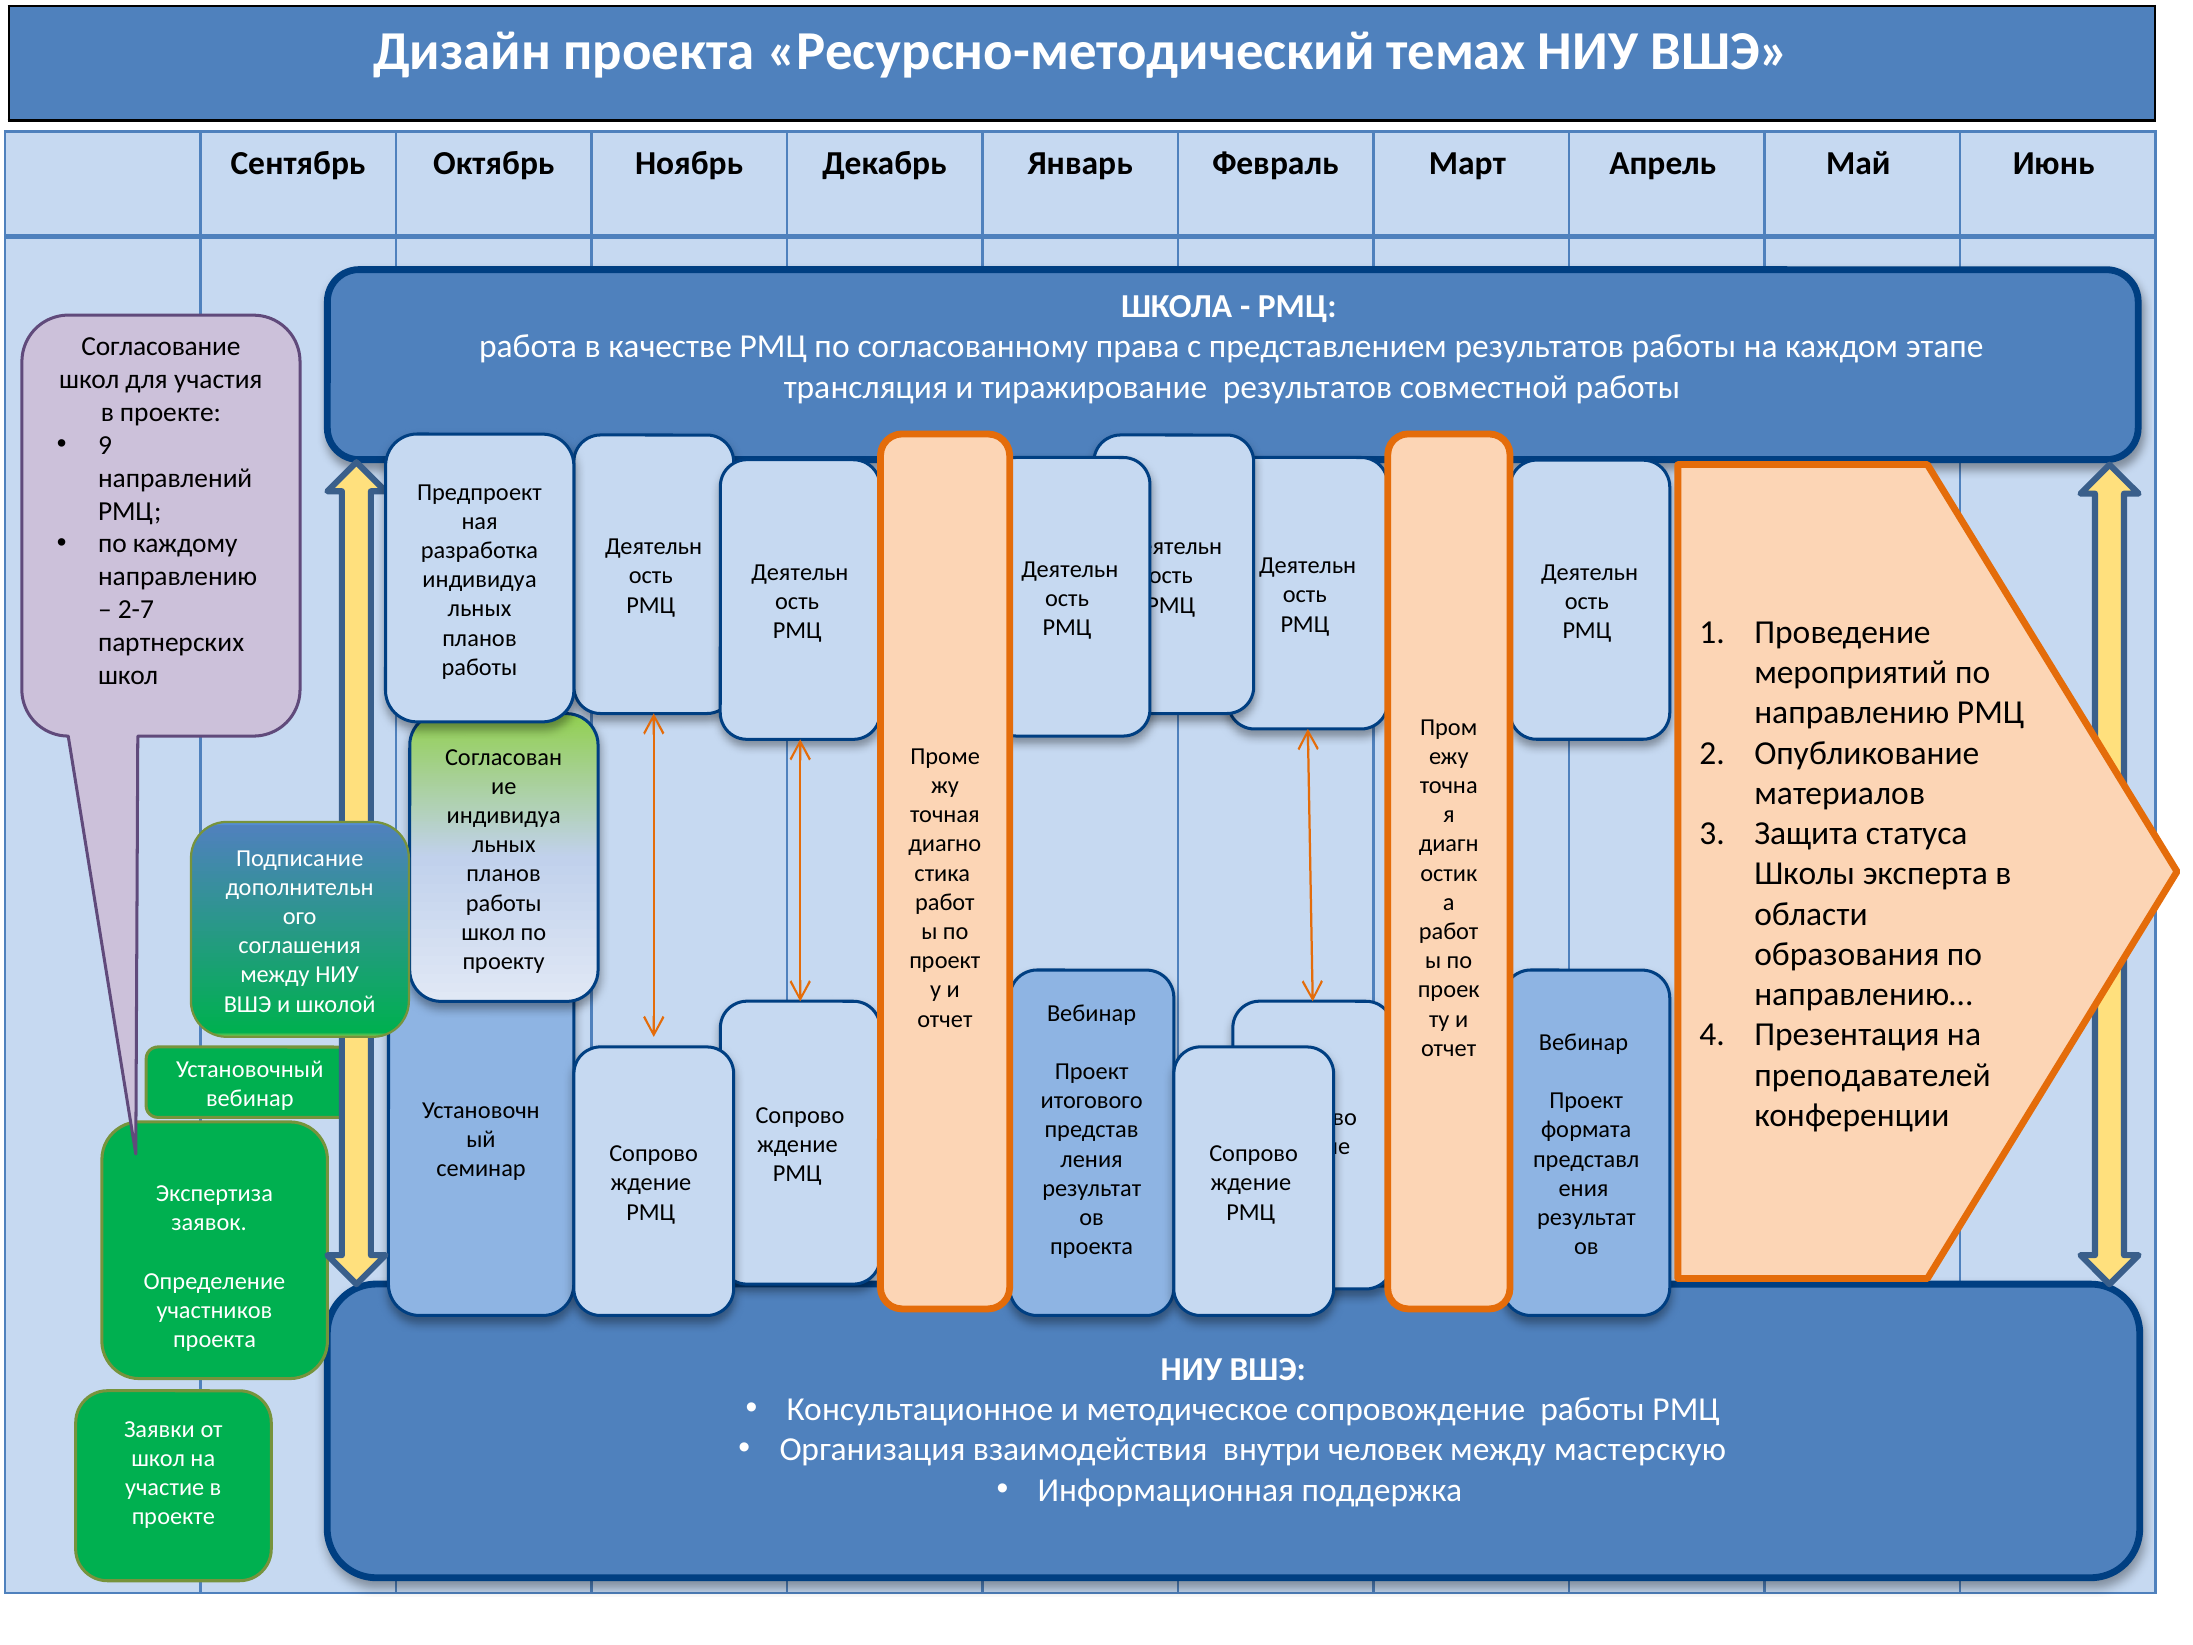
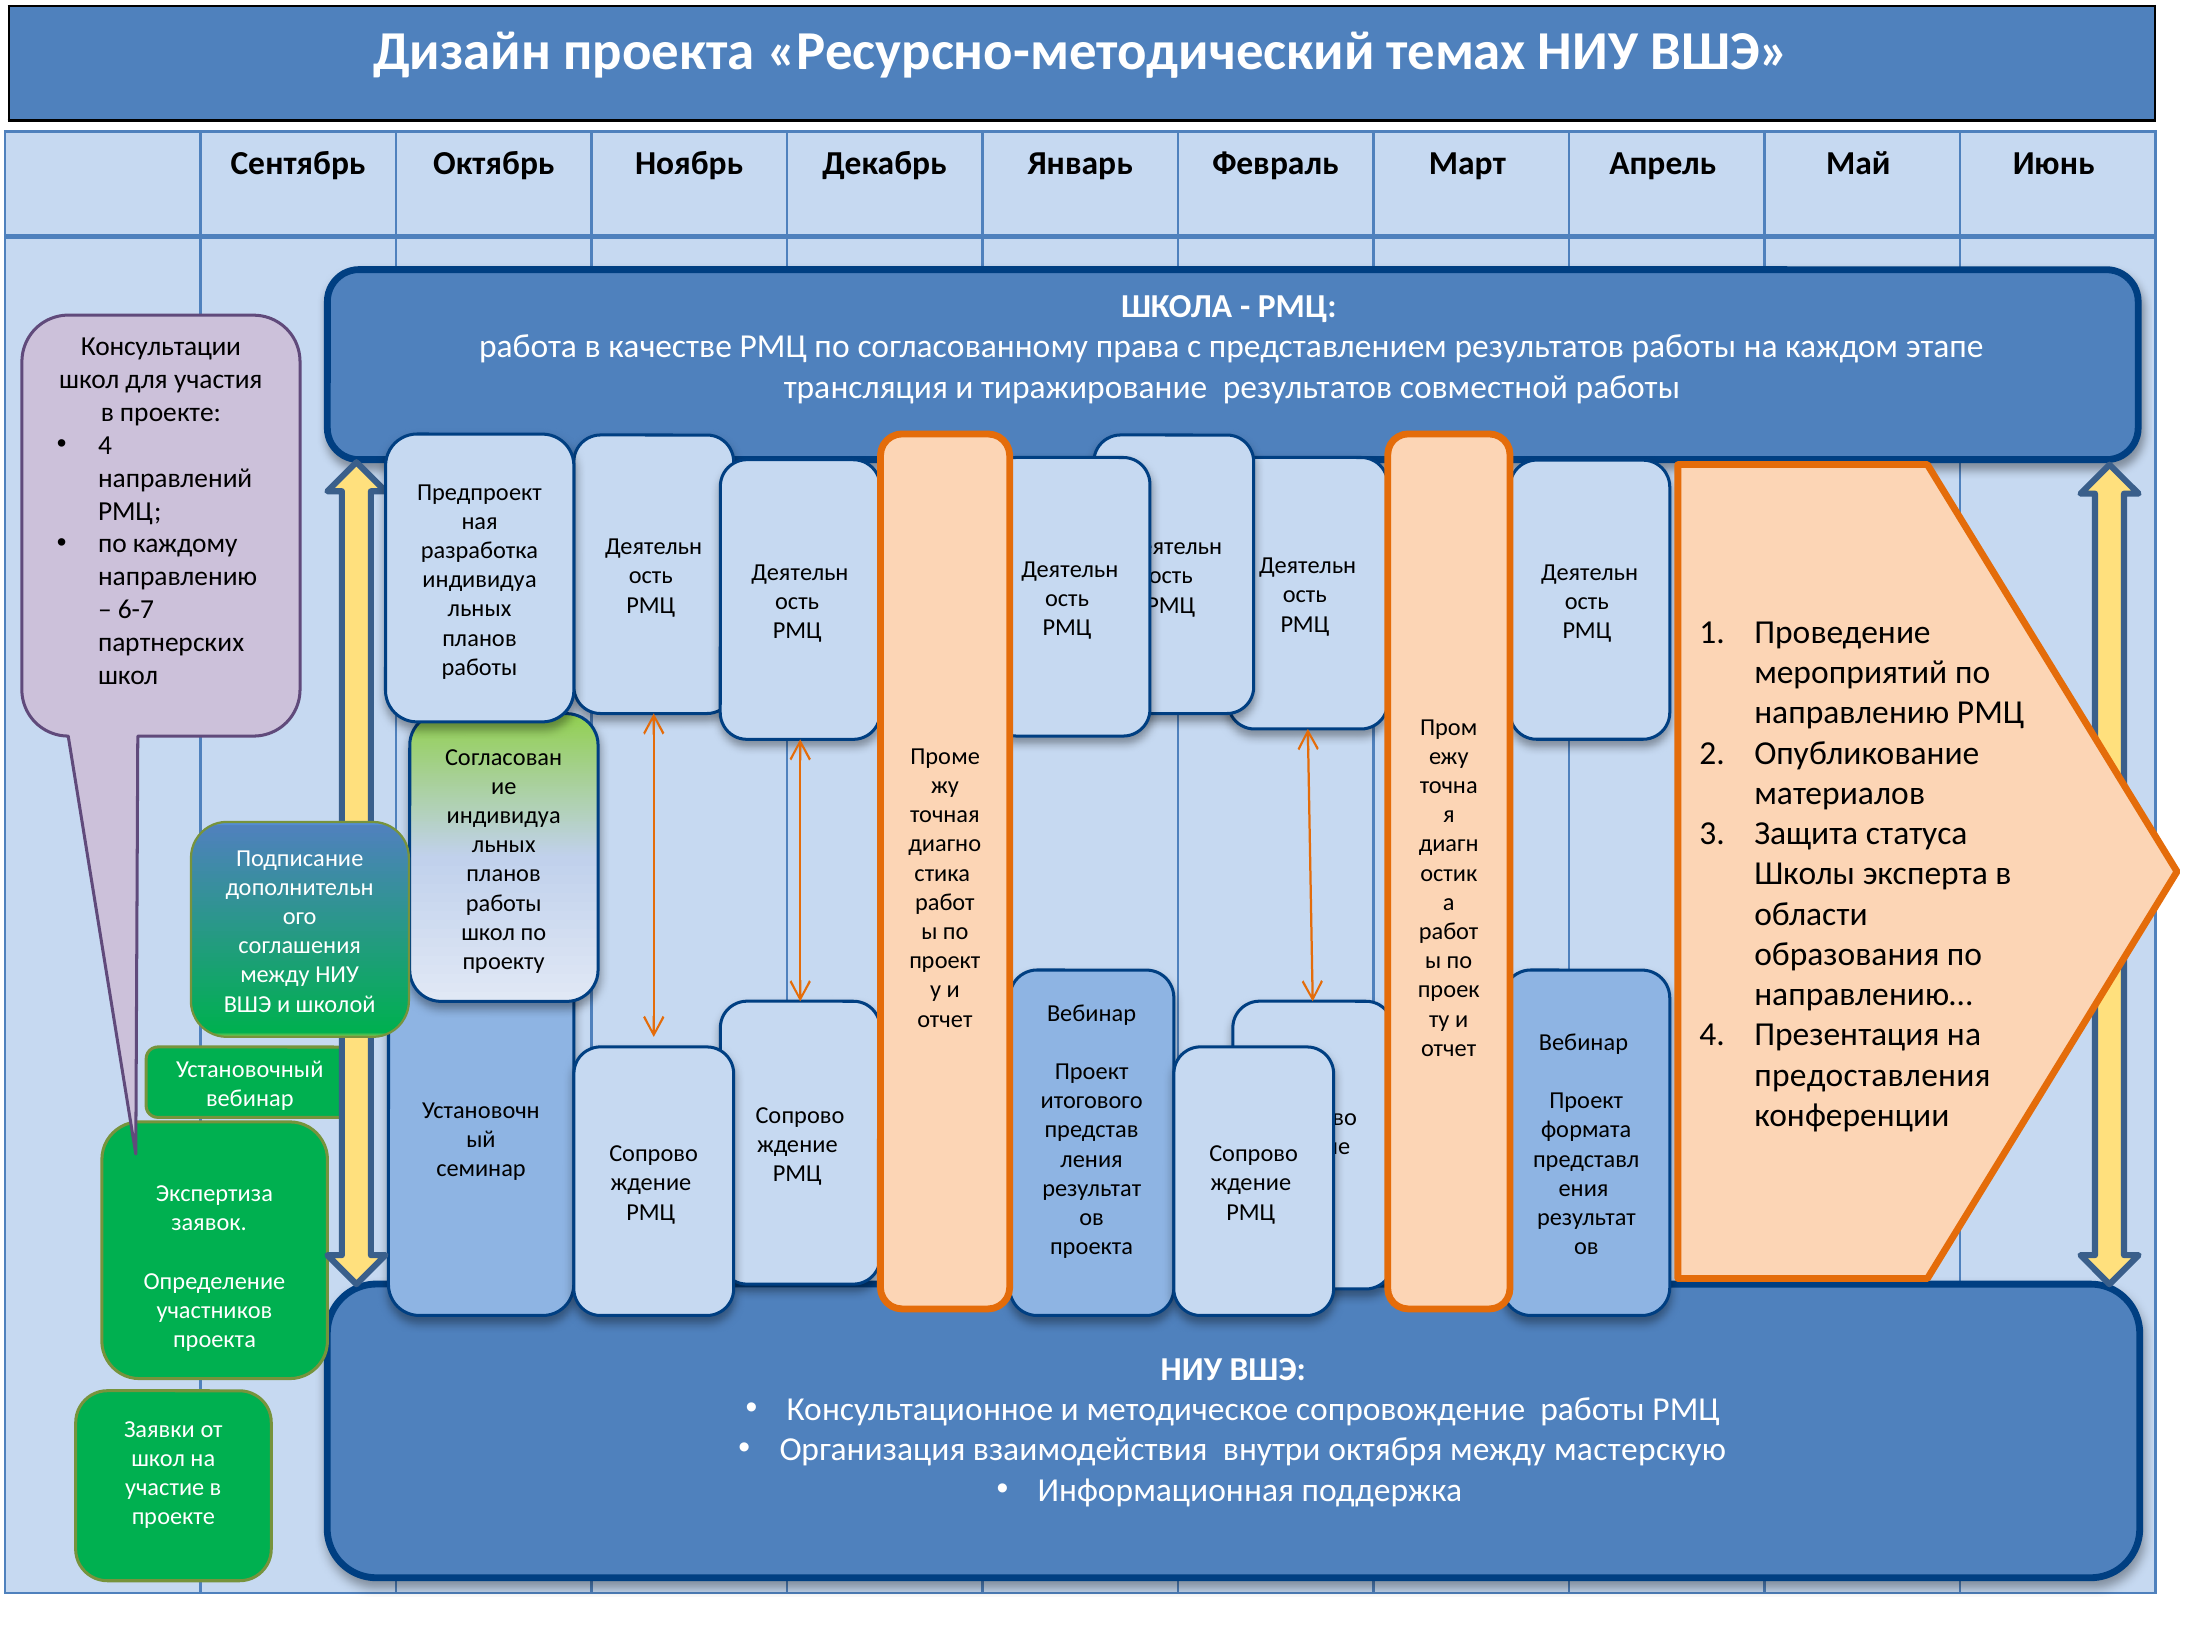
Согласование: Согласование -> Консультации
9 at (105, 445): 9 -> 4
2-7: 2-7 -> 6-7
преподавателей: преподавателей -> предоставления
человек: человек -> октября
